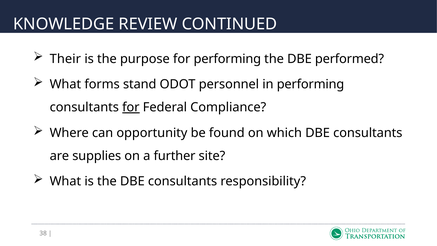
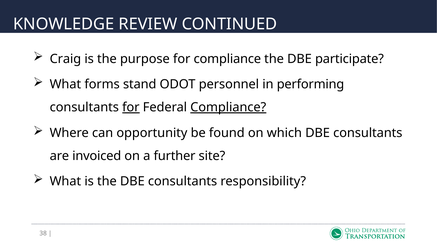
Their: Their -> Craig
for performing: performing -> compliance
performed: performed -> participate
Compliance at (228, 107) underline: none -> present
supplies: supplies -> invoiced
